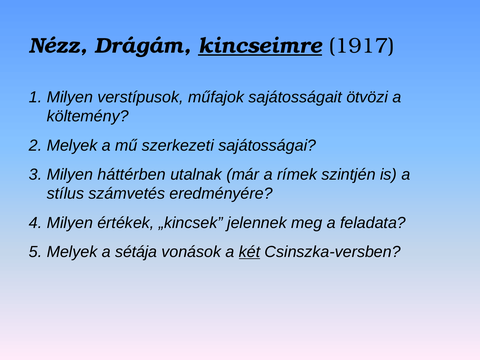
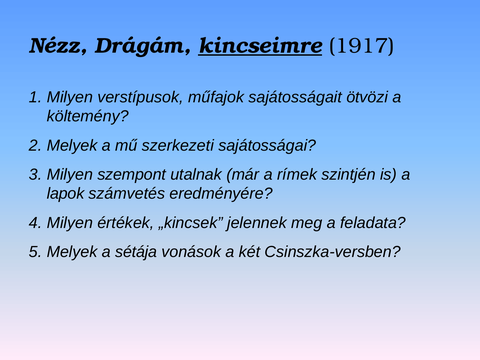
háttérben: háttérben -> szempont
stílus: stílus -> lapok
két underline: present -> none
